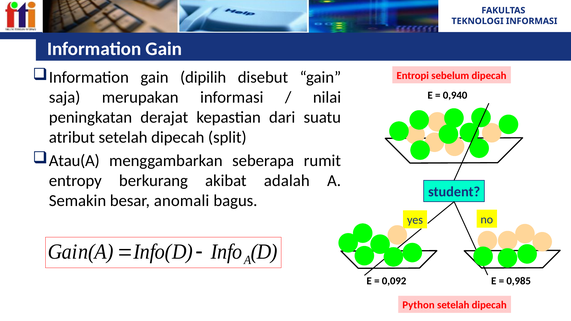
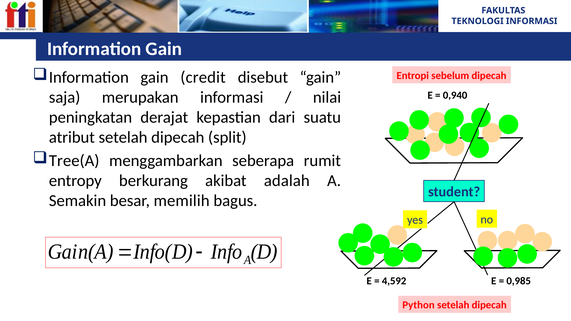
dipilih: dipilih -> credit
Atau(A: Atau(A -> Tree(A
anomali: anomali -> memilih
0,092: 0,092 -> 4,592
